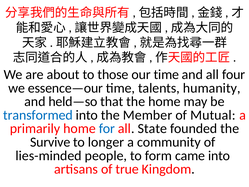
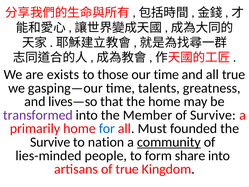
about: about -> exists
all four: four -> true
essence—our: essence—our -> gasping—our
humanity: humanity -> greatness
held—so: held—so -> lives—so
transformed colour: blue -> purple
of Mutual: Mutual -> Survive
State: State -> Must
longer: longer -> nation
community underline: none -> present
came: came -> share
